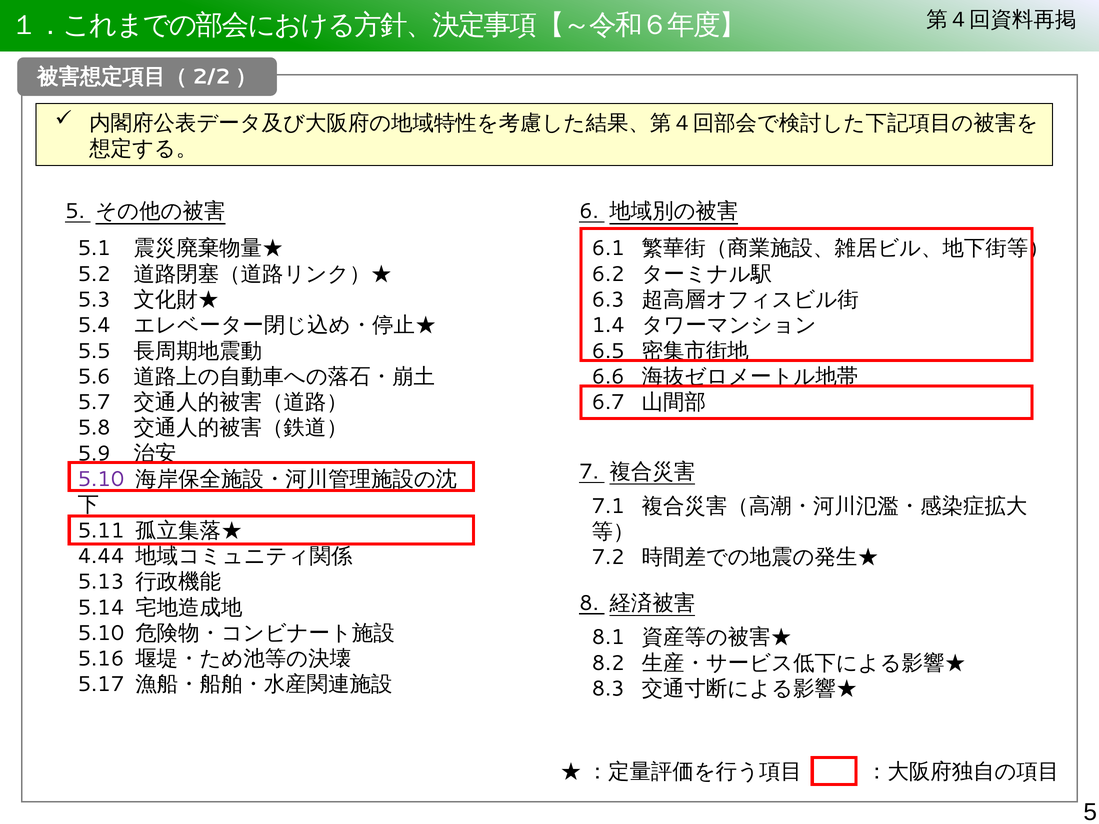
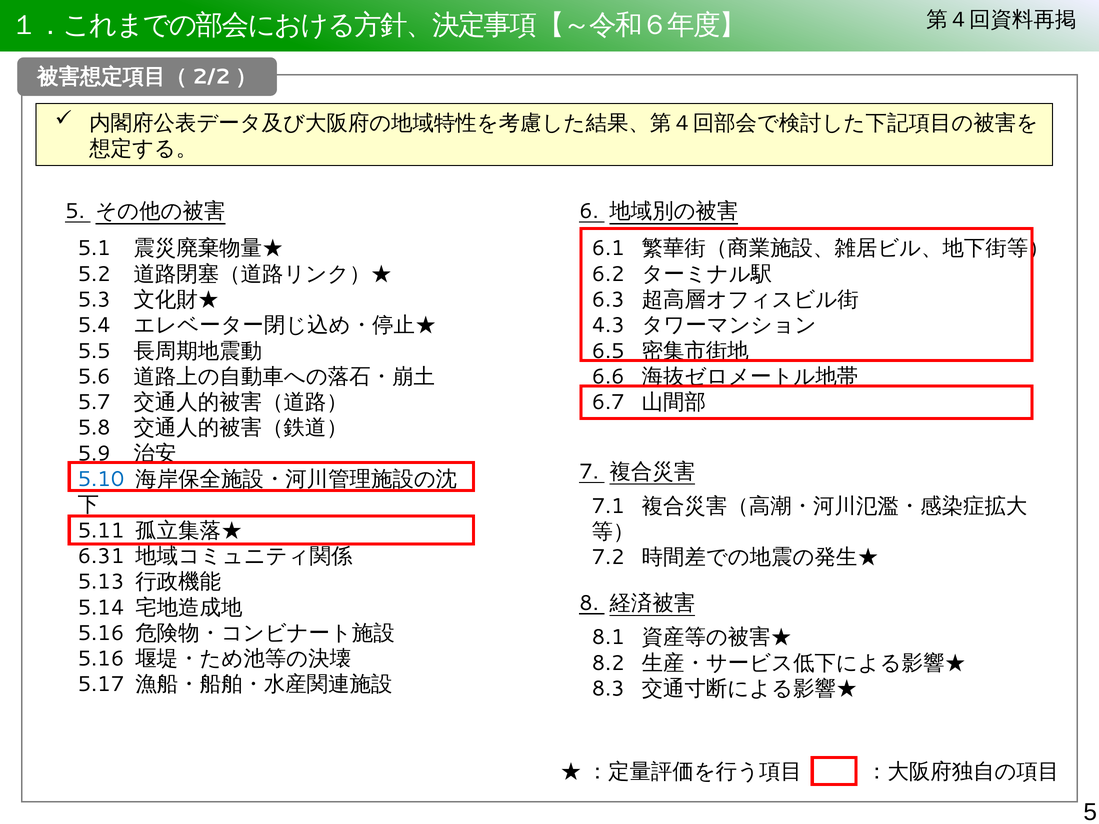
1.4: 1.4 -> 4.3
5.10 at (101, 479) colour: purple -> blue
4.44: 4.44 -> 6.31
5.10 at (101, 633): 5.10 -> 5.16
